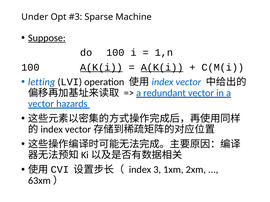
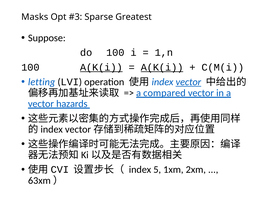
Under: Under -> Masks
Machine: Machine -> Greatest
Suppose underline: present -> none
vector at (188, 82) underline: none -> present
redundant: redundant -> compared
3: 3 -> 5
